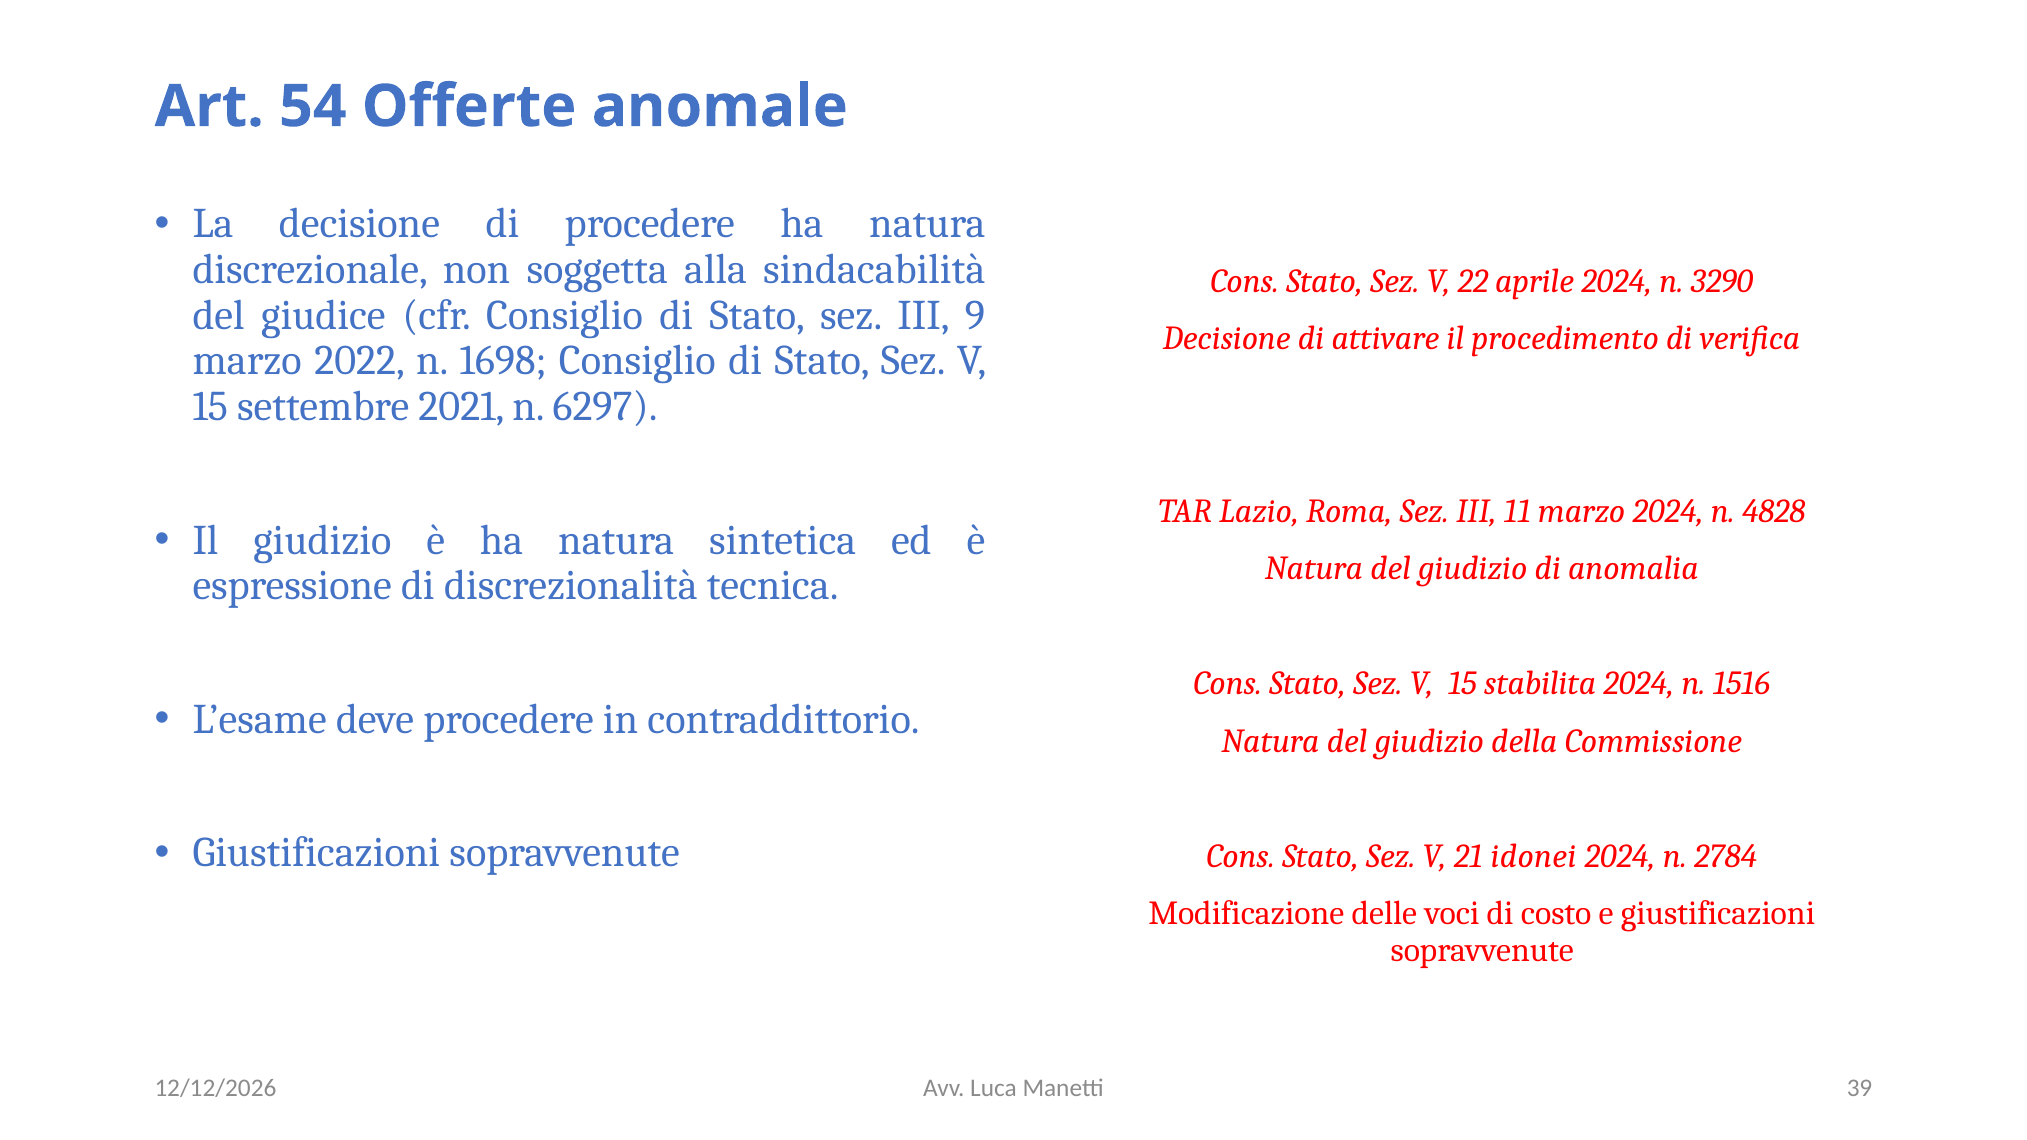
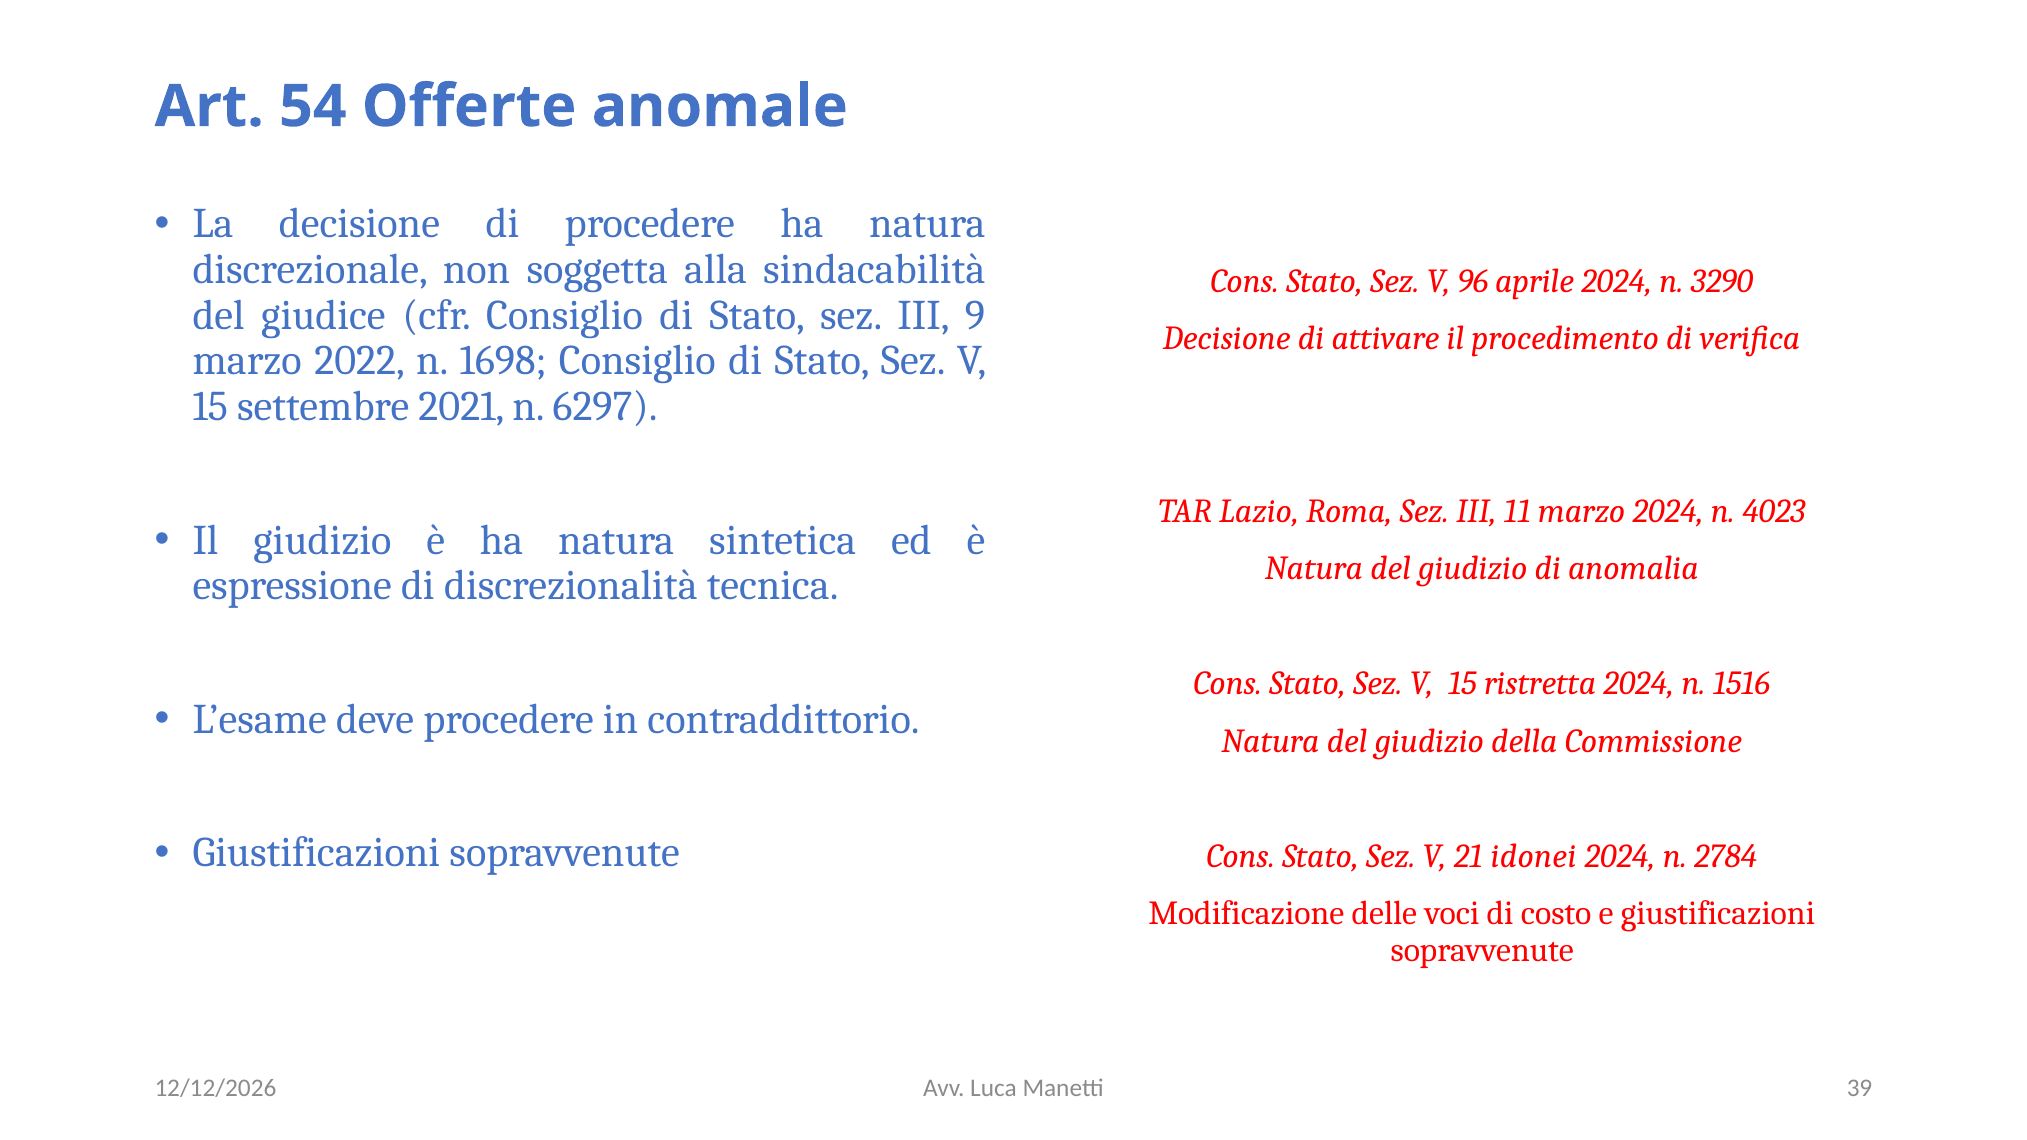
22: 22 -> 96
4828: 4828 -> 4023
stabilita: stabilita -> ristretta
